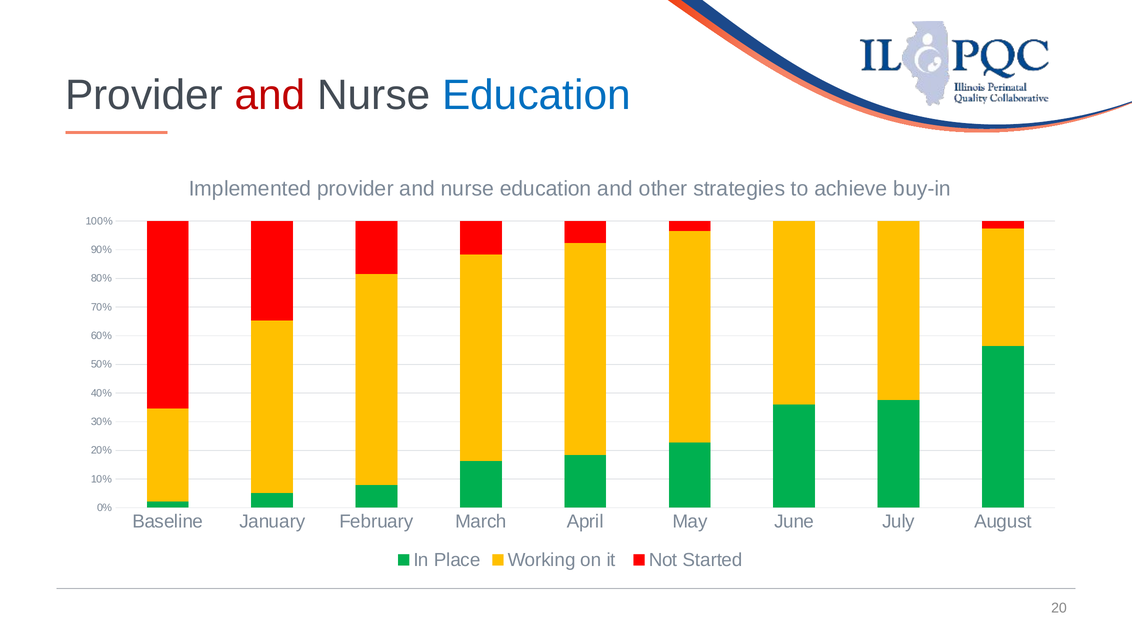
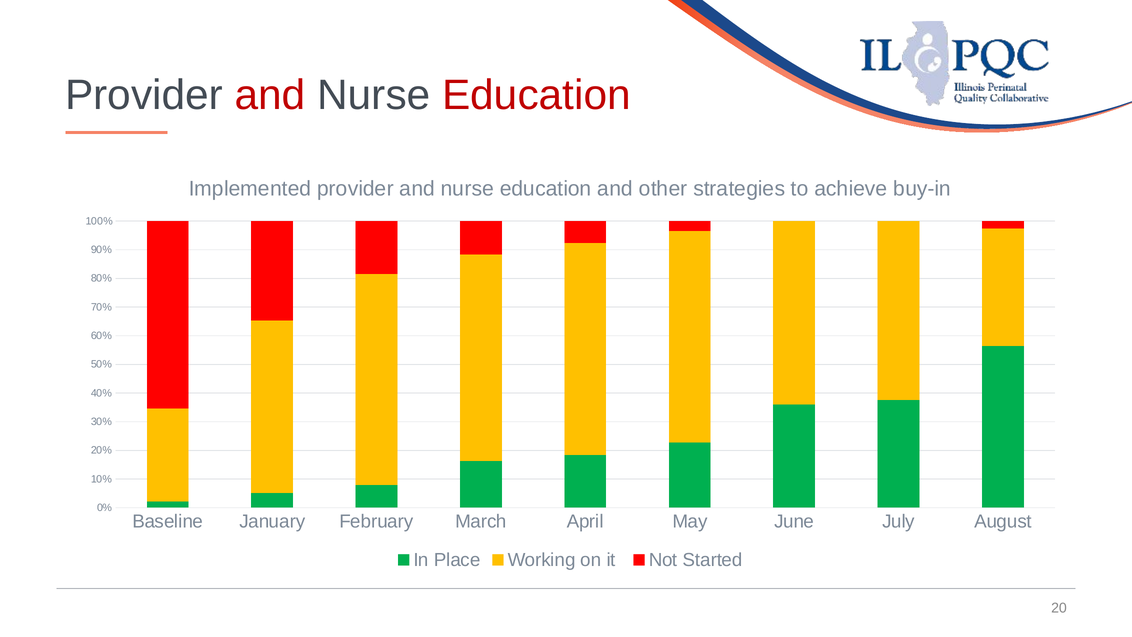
Education at (536, 95) colour: blue -> red
